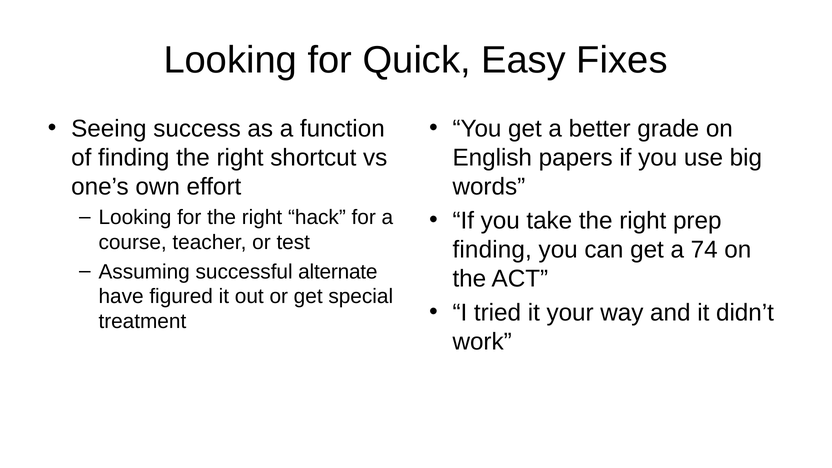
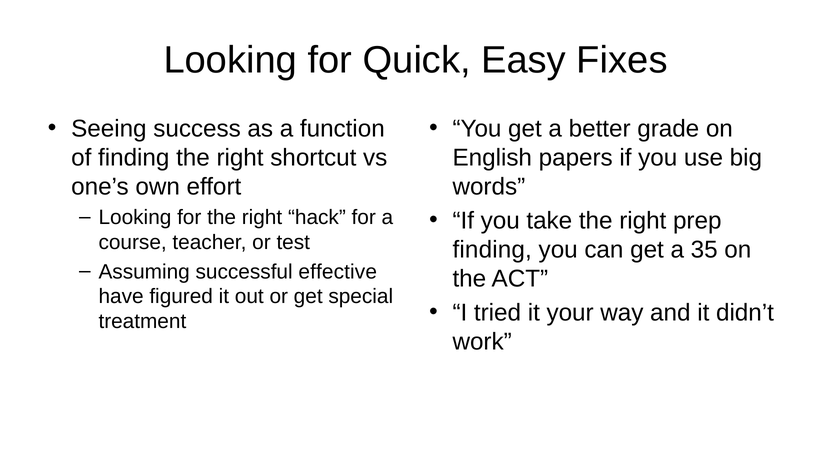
74: 74 -> 35
alternate: alternate -> effective
